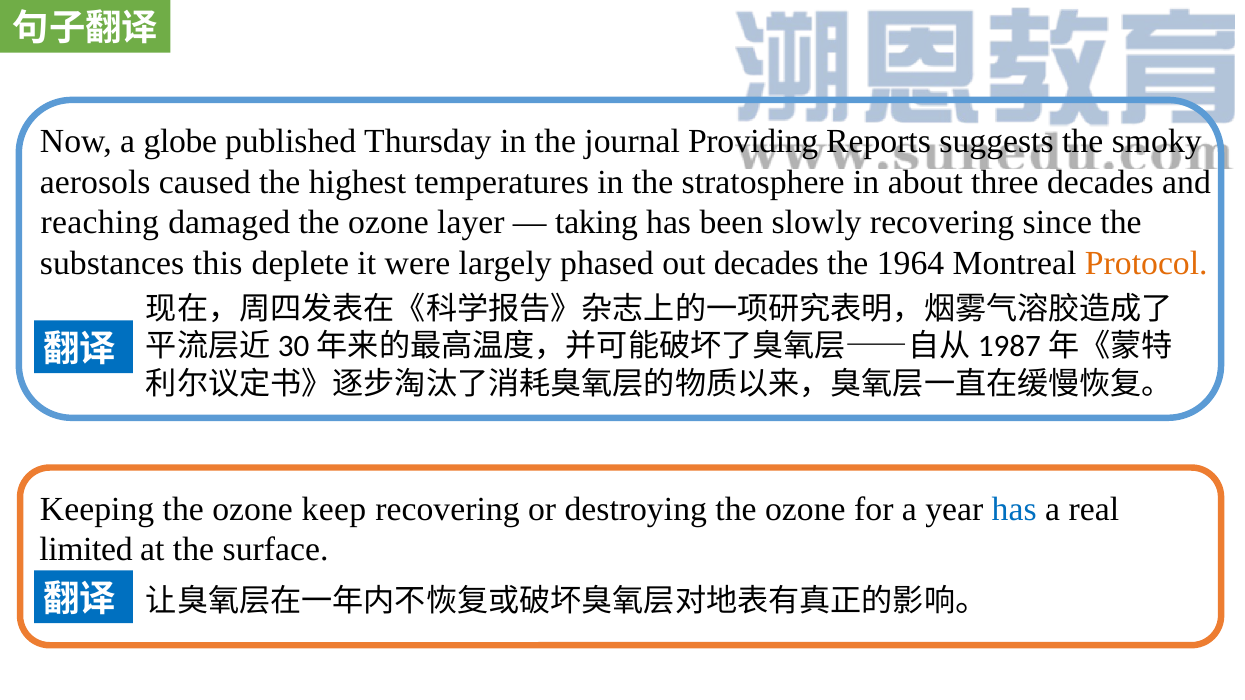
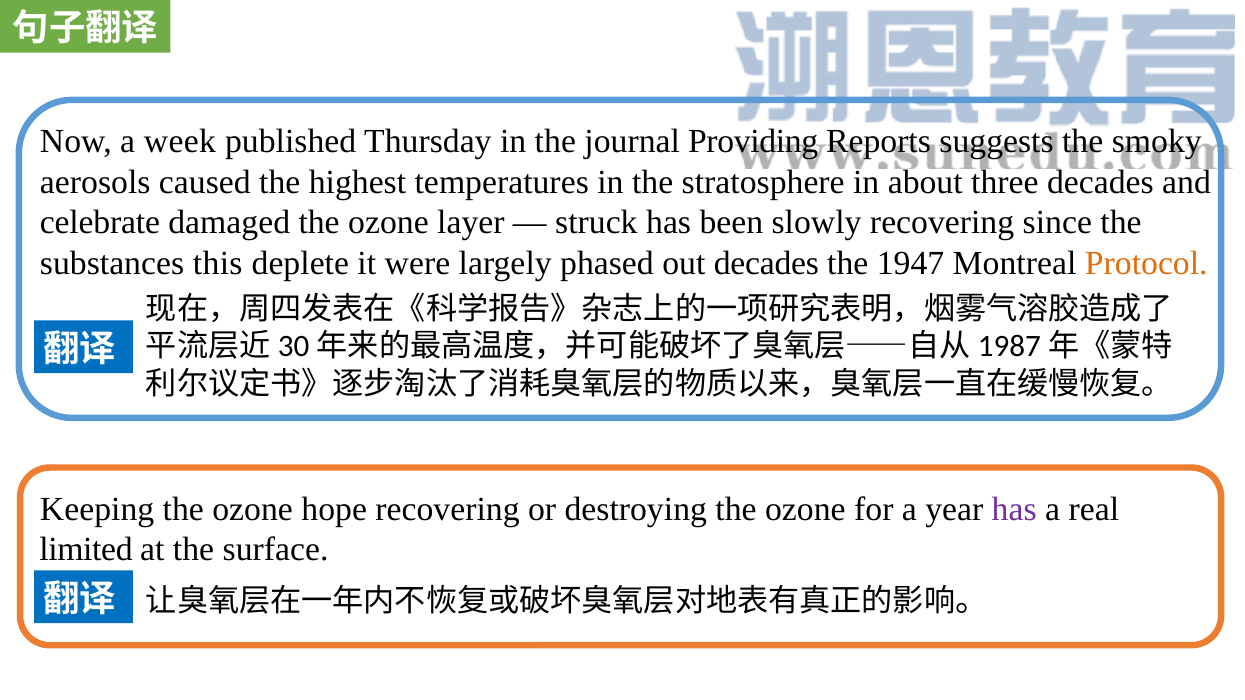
globe: globe -> week
reaching: reaching -> celebrate
taking: taking -> struck
1964: 1964 -> 1947
keep: keep -> hope
has at (1014, 510) colour: blue -> purple
